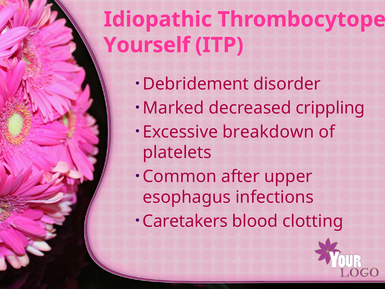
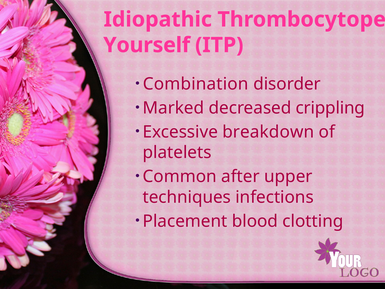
Debridement: Debridement -> Combination
esophagus: esophagus -> techniques
Caretakers: Caretakers -> Placement
